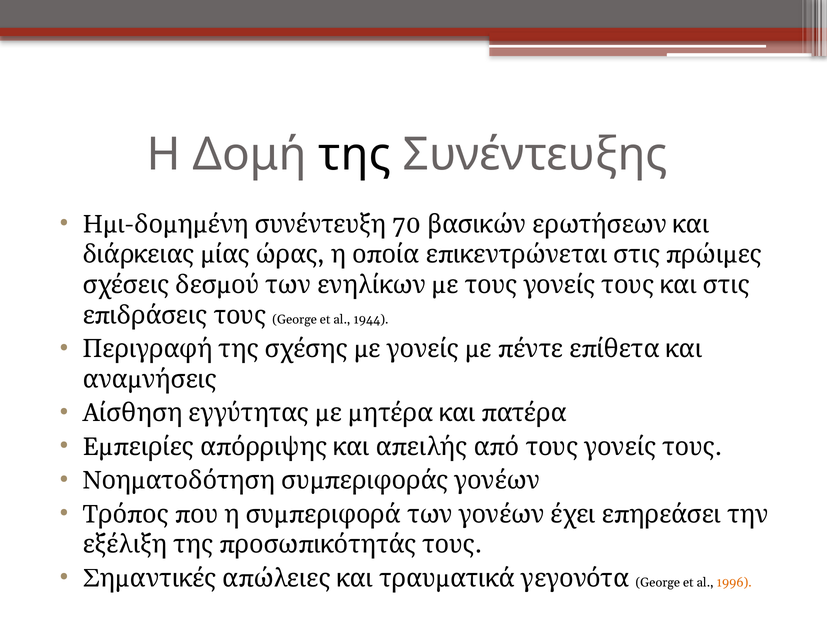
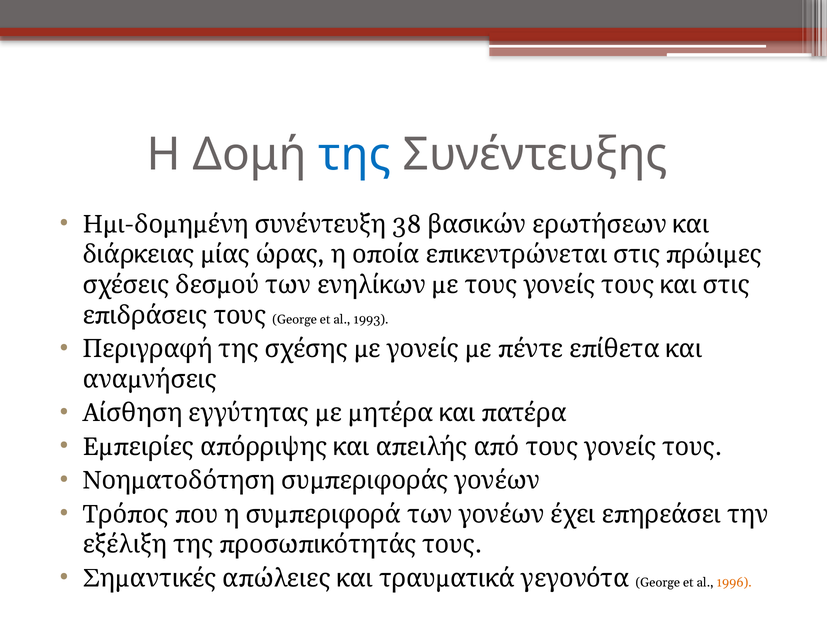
της colour: black -> blue
70: 70 -> 38
1944: 1944 -> 1993
